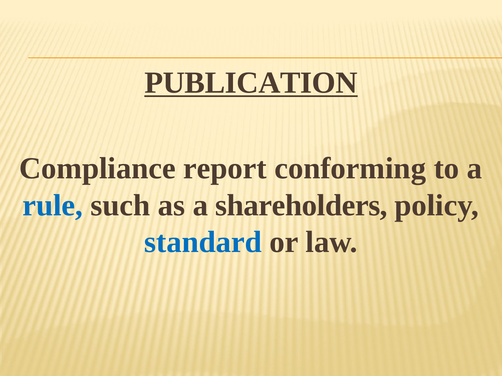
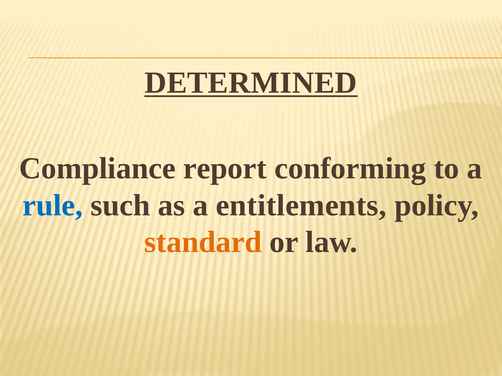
PUBLICATION: PUBLICATION -> DETERMINED
shareholders: shareholders -> entitlements
standard colour: blue -> orange
